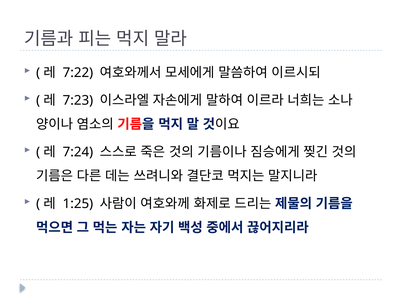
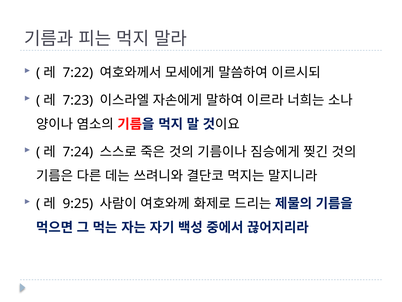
1:25: 1:25 -> 9:25
